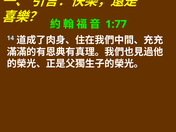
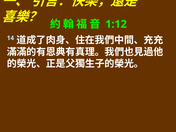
1:77: 1:77 -> 1:12
